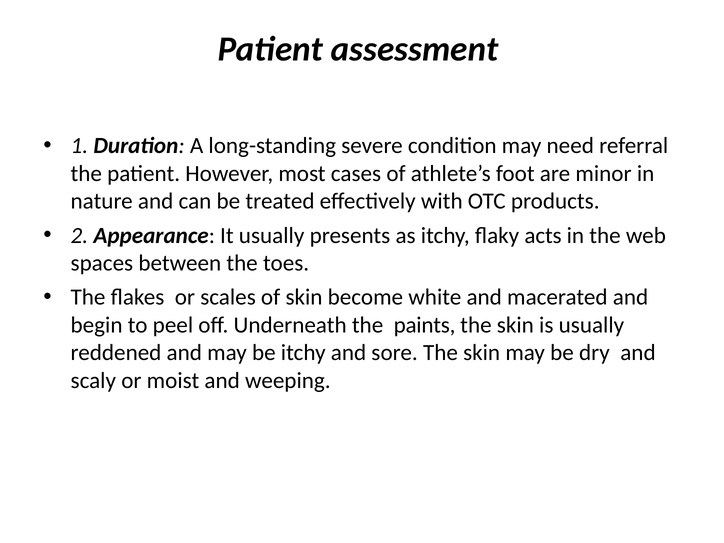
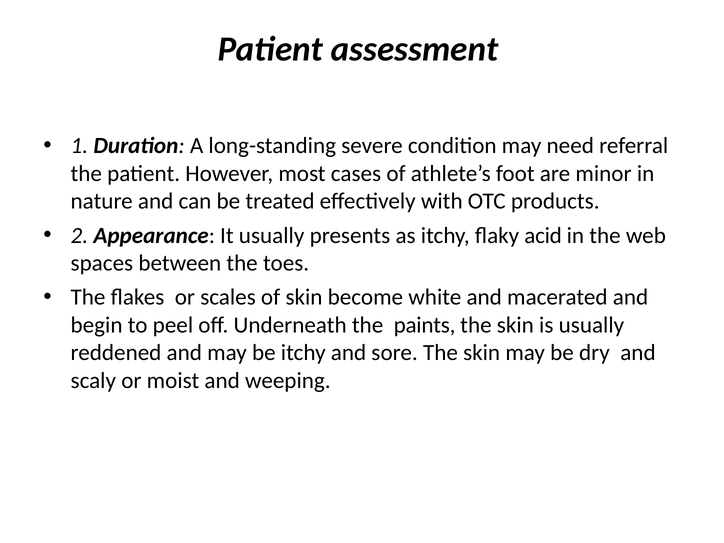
acts: acts -> acid
